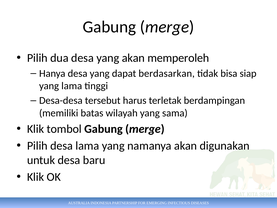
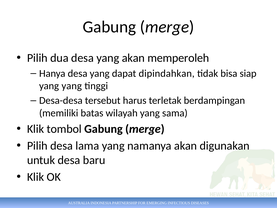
berdasarkan: berdasarkan -> dipindahkan
yang lama: lama -> yang
